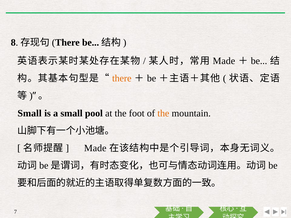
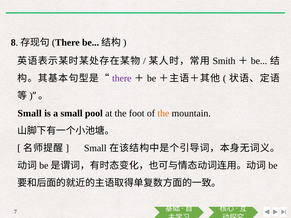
Made at (224, 61): Made -> Smith
there colour: orange -> purple
Made at (95, 148): Made -> Small
